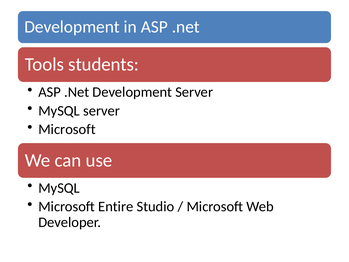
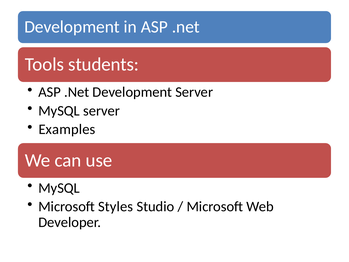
Microsoft at (67, 129): Microsoft -> Examples
Entire: Entire -> Styles
